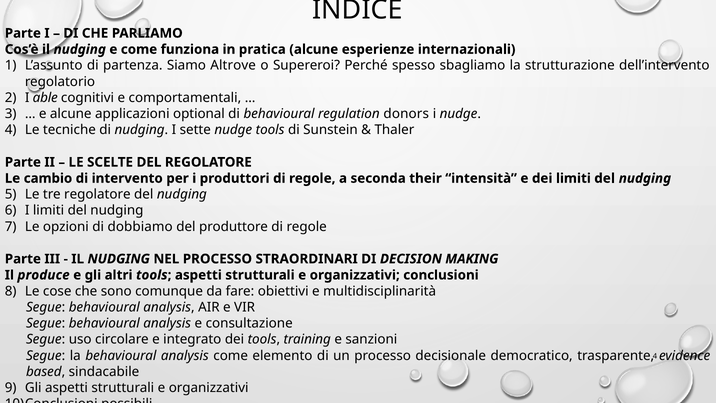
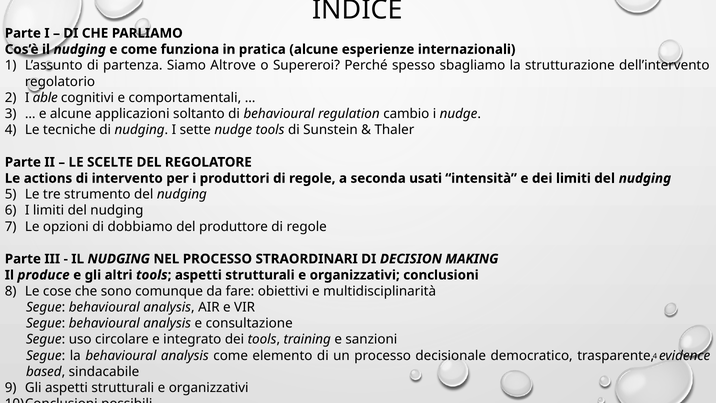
optional: optional -> soltanto
donors: donors -> cambio
cambio: cambio -> actions
their: their -> usati
tre regolatore: regolatore -> strumento
